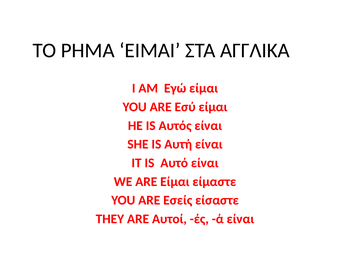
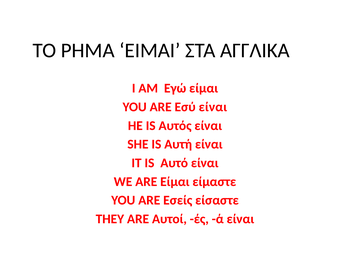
Εσύ είμαι: είμαι -> είναι
